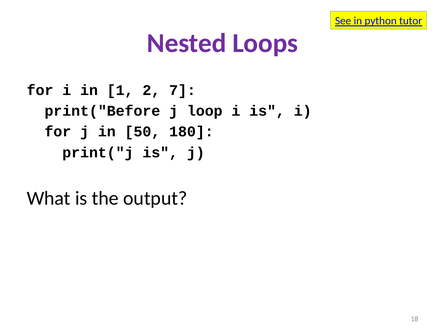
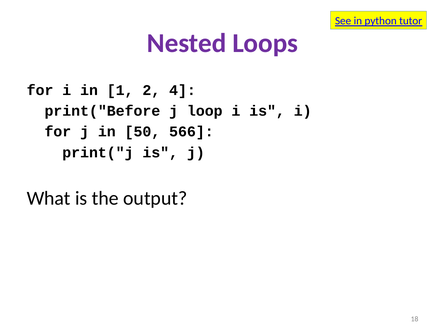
7: 7 -> 4
180: 180 -> 566
